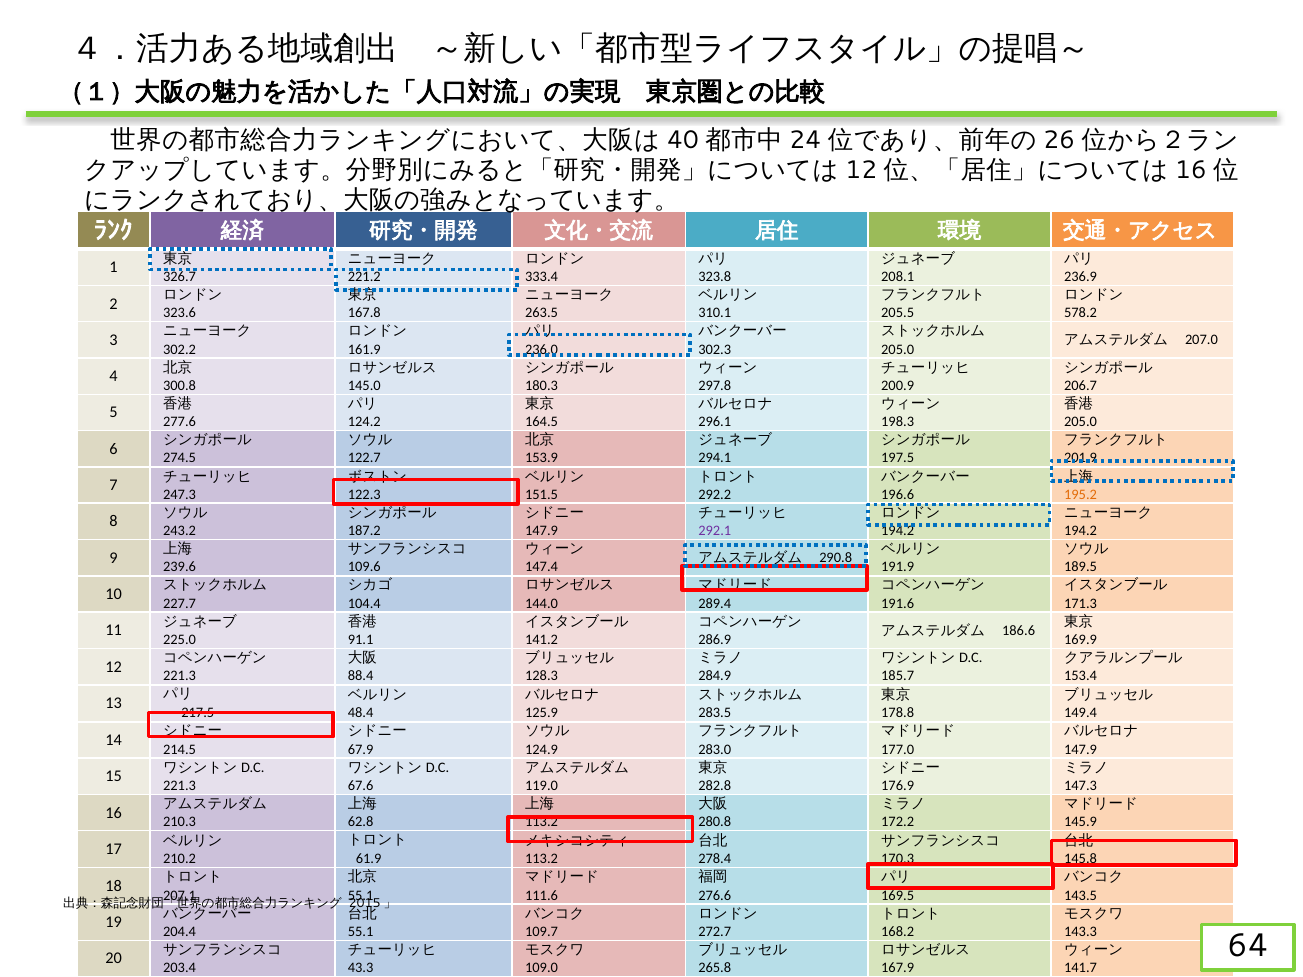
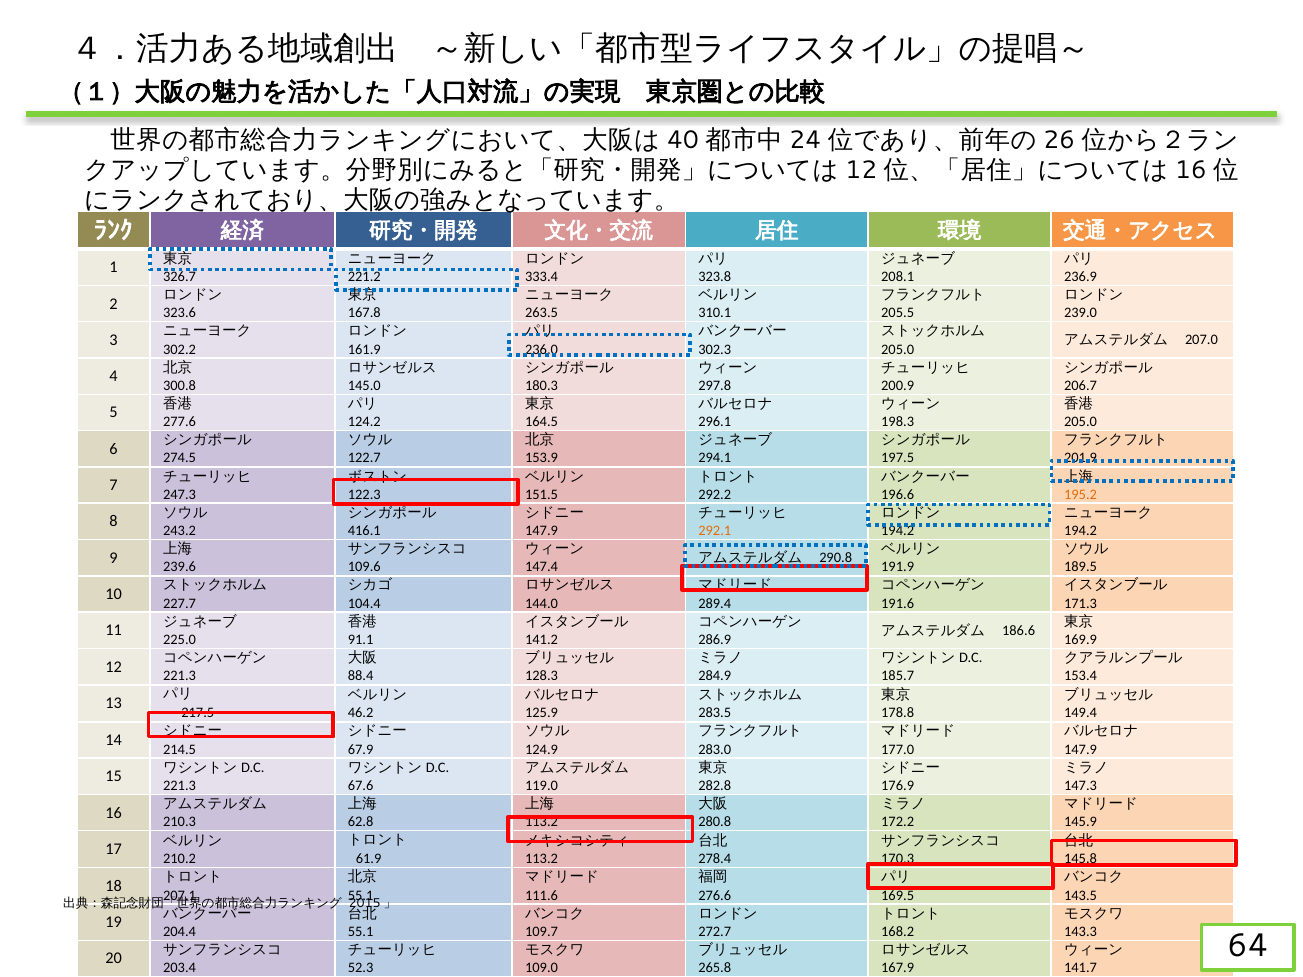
578.2: 578.2 -> 239.0
187.2: 187.2 -> 416.1
292.1 colour: purple -> orange
48.4 at (361, 713): 48.4 -> 46.2
43.3: 43.3 -> 52.3
